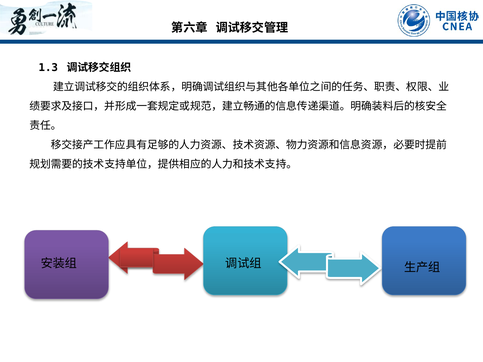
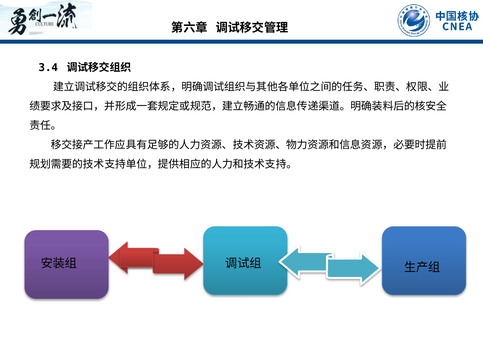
1.3: 1.3 -> 3.4
